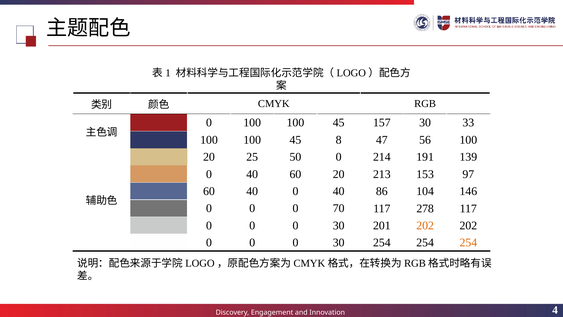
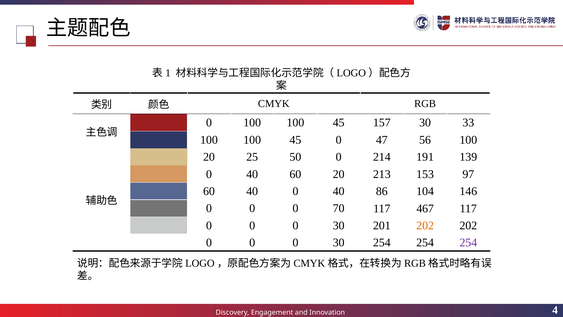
45 8: 8 -> 0
278: 278 -> 467
254 at (468, 243) colour: orange -> purple
